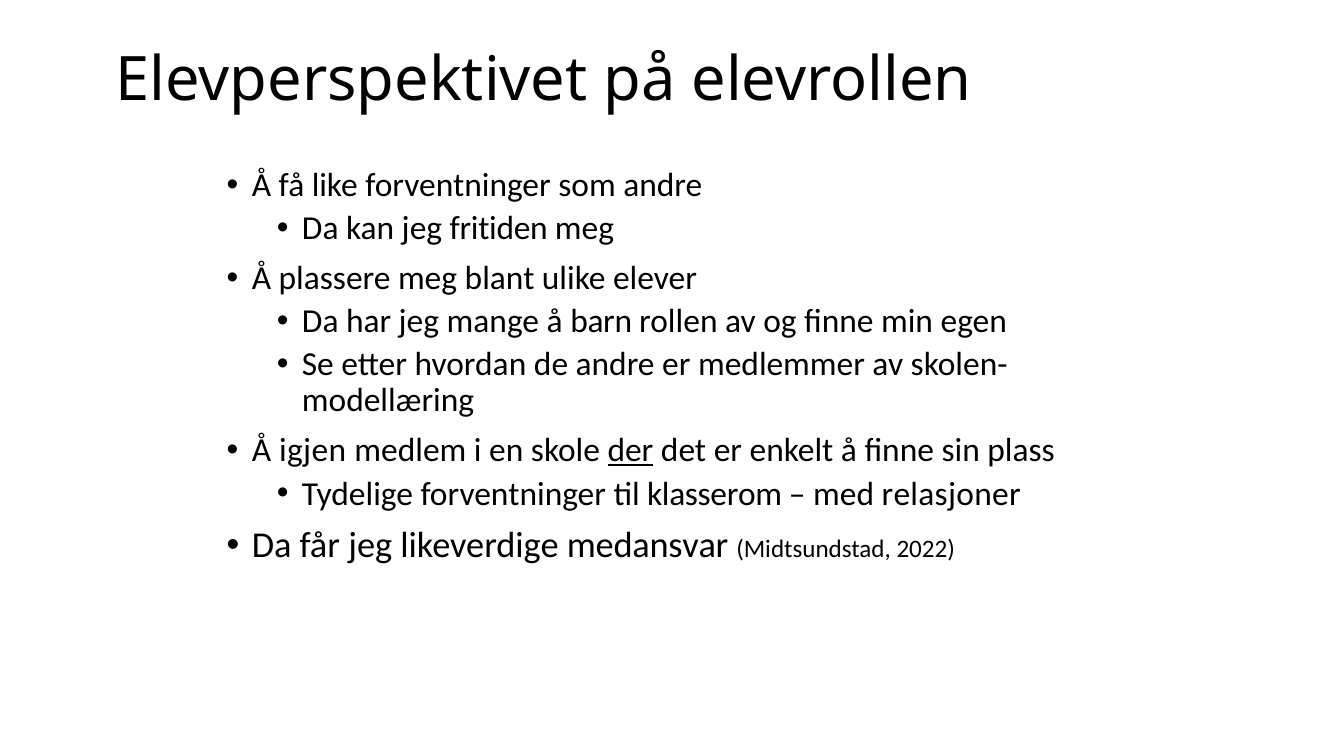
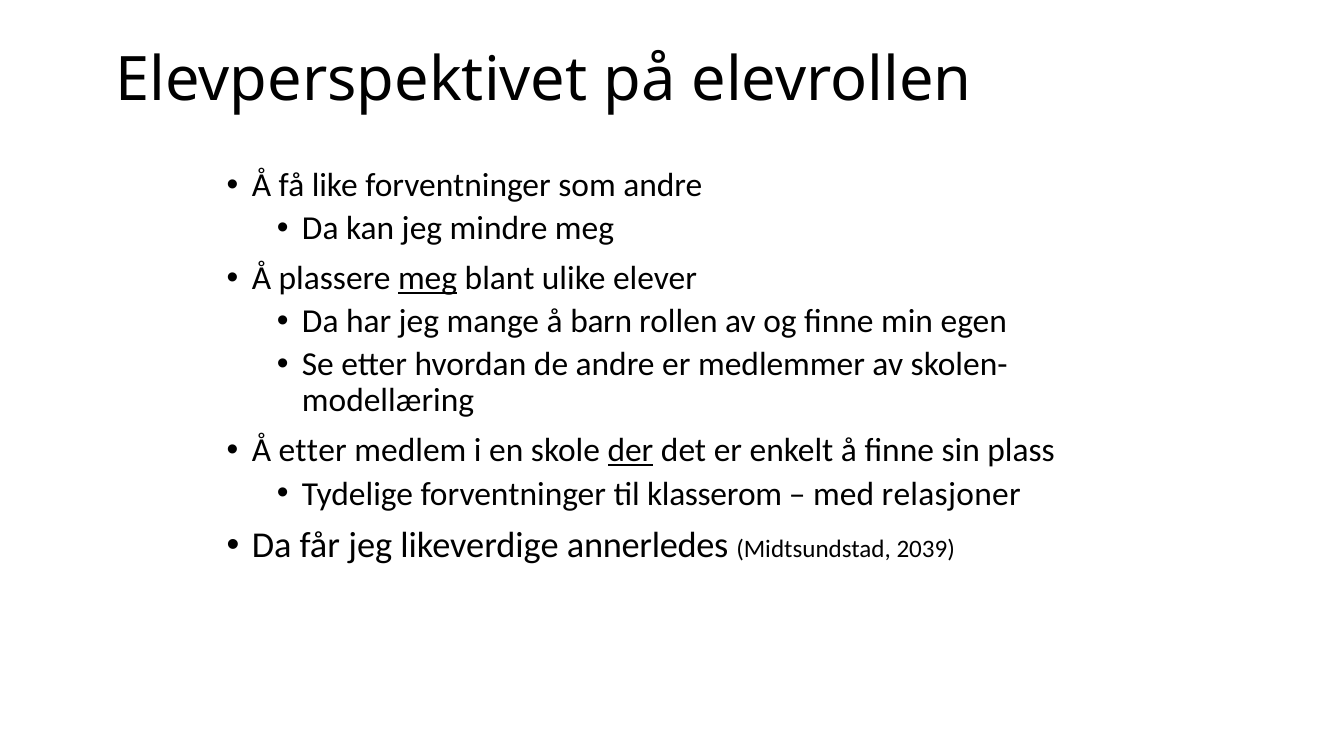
fritiden: fritiden -> mindre
meg at (428, 278) underline: none -> present
Å igjen: igjen -> etter
medansvar: medansvar -> annerledes
2022: 2022 -> 2039
